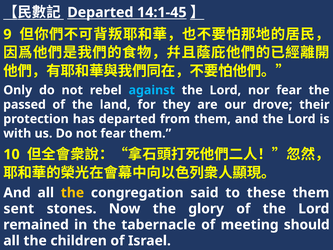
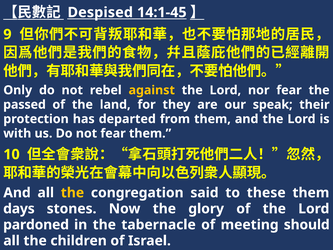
Departed at (100, 12): Departed -> Despised
against colour: light blue -> yellow
drove: drove -> speak
sent: sent -> days
remained: remained -> pardoned
